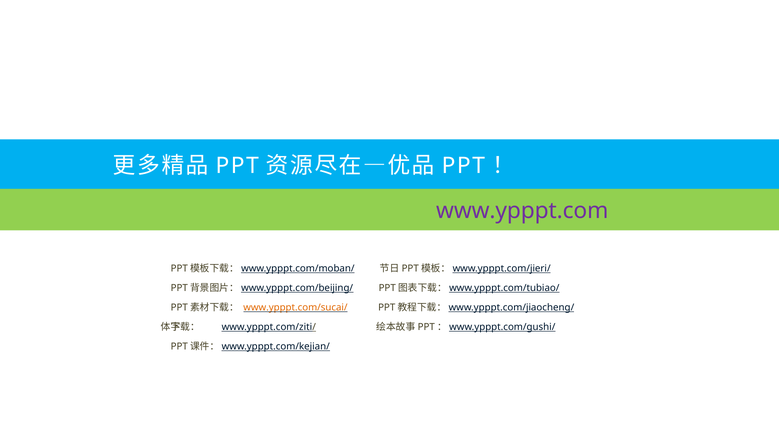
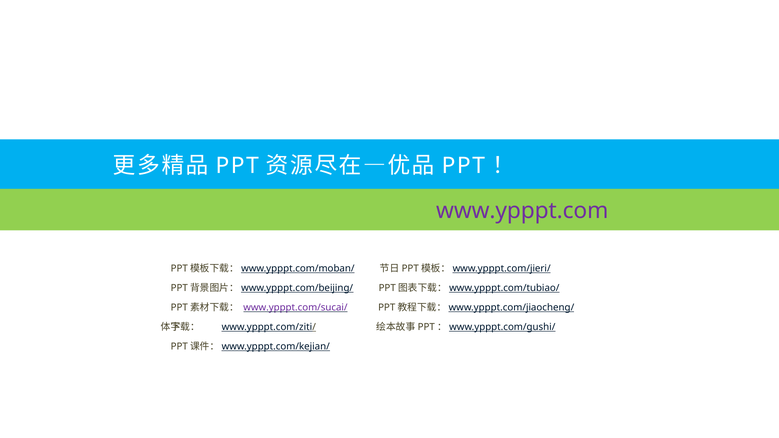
www.ypppt.com/sucai/ colour: orange -> purple
